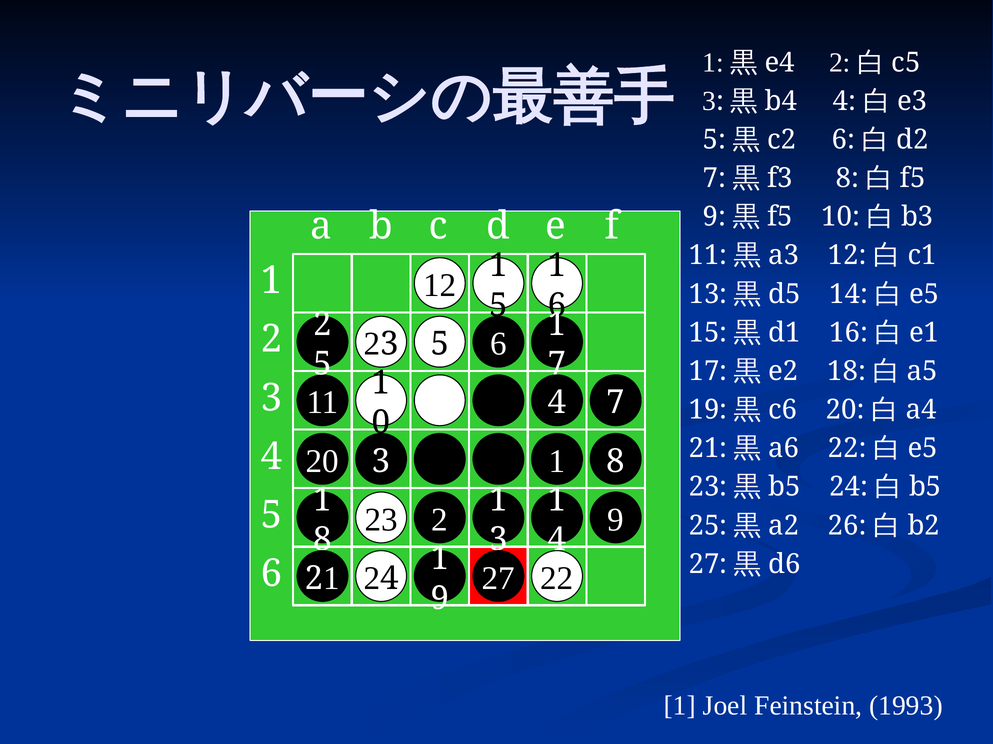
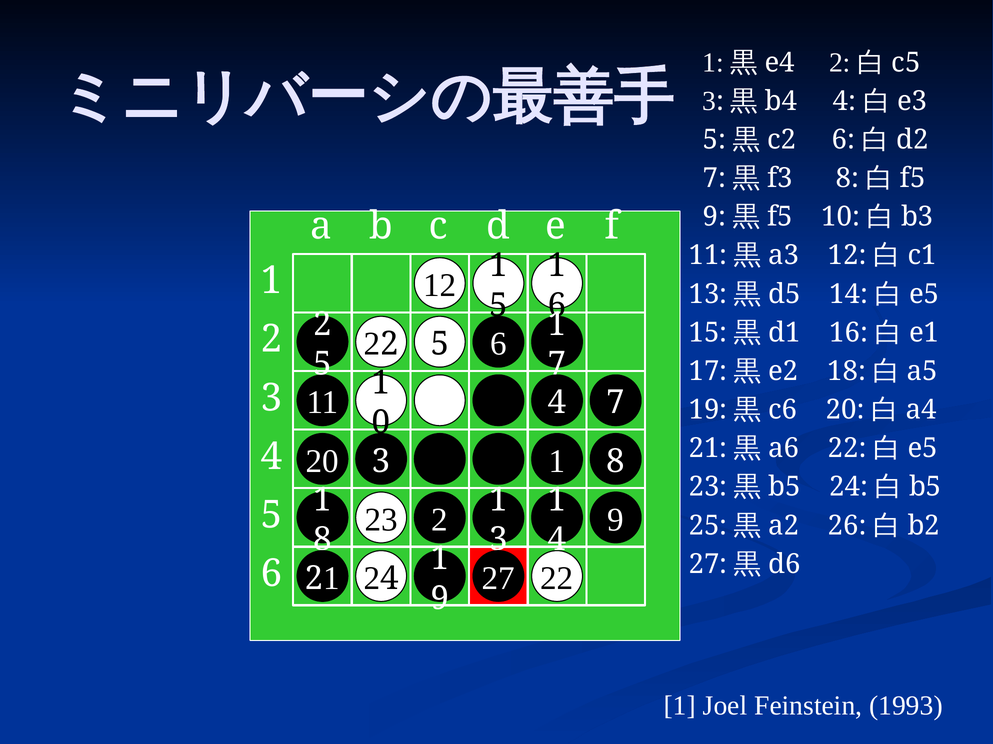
3 at (389, 344): 3 -> 2
